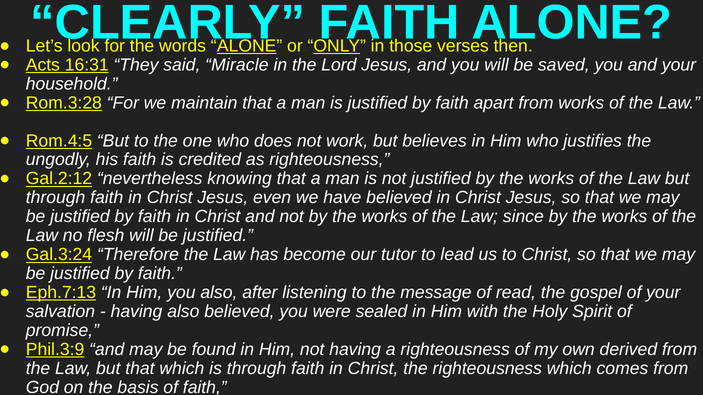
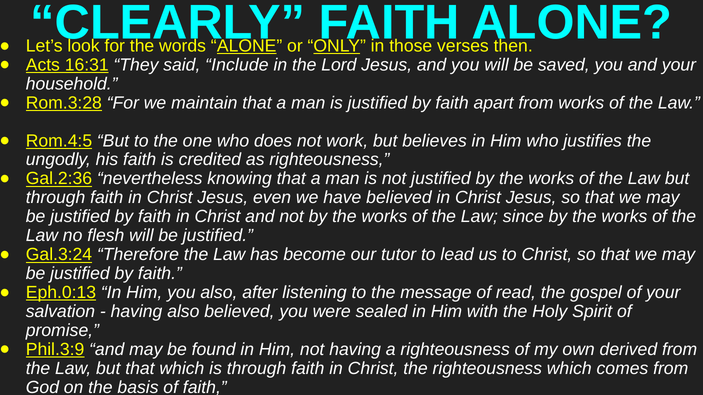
Miracle: Miracle -> Include
Gal.2:12: Gal.2:12 -> Gal.2:36
Eph.7:13: Eph.7:13 -> Eph.0:13
